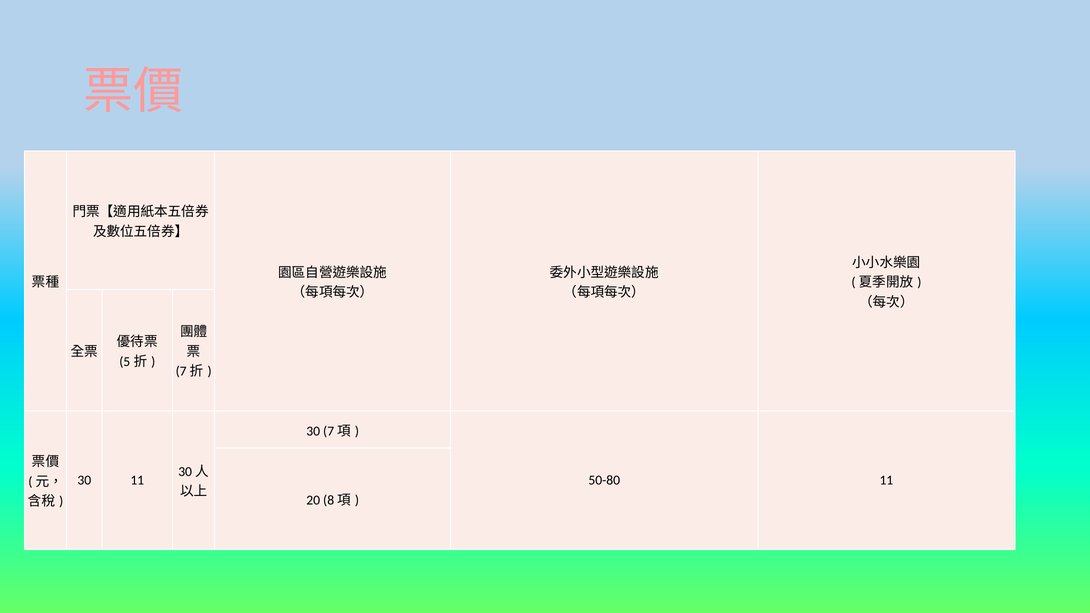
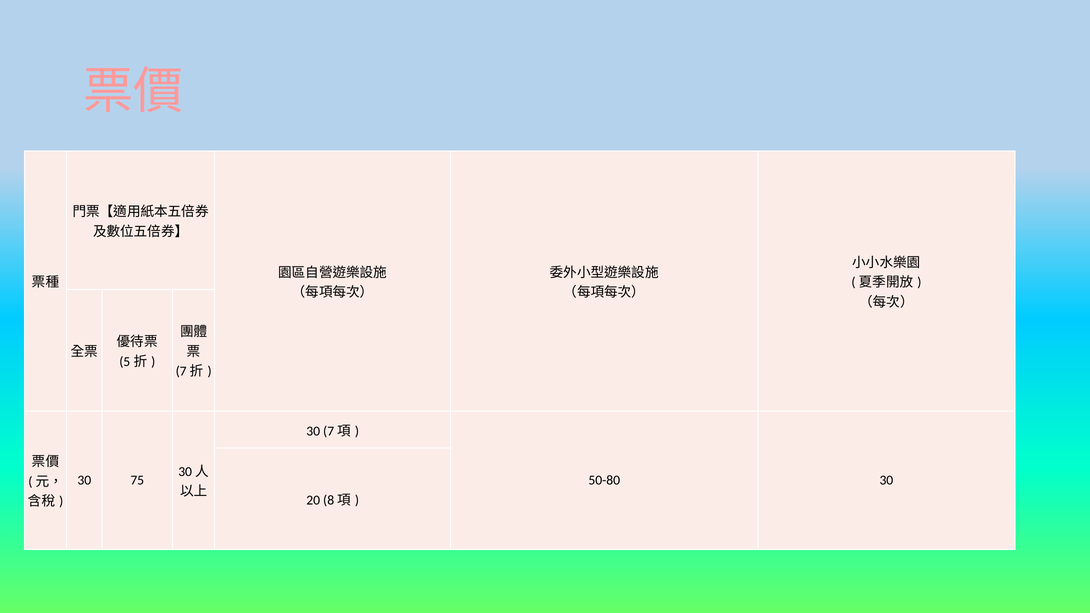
30 11: 11 -> 75
50-80 11: 11 -> 30
